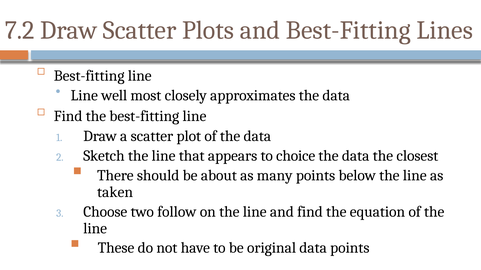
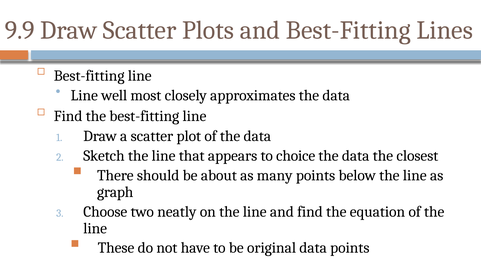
7.2: 7.2 -> 9.9
taken: taken -> graph
follow: follow -> neatly
